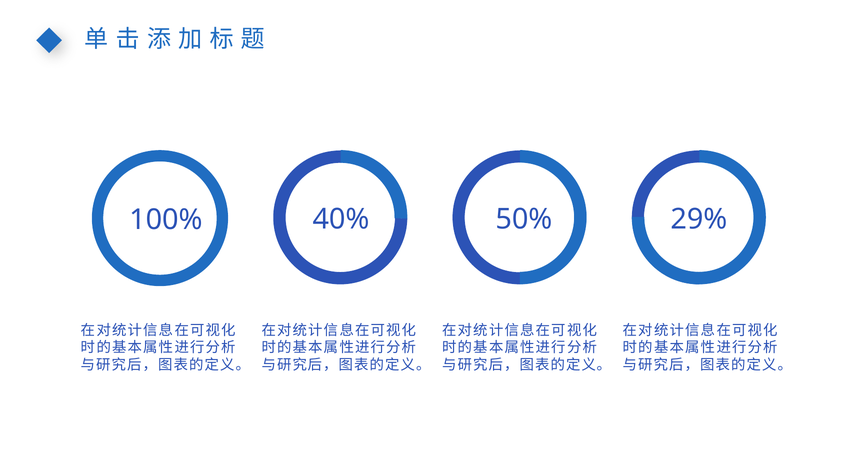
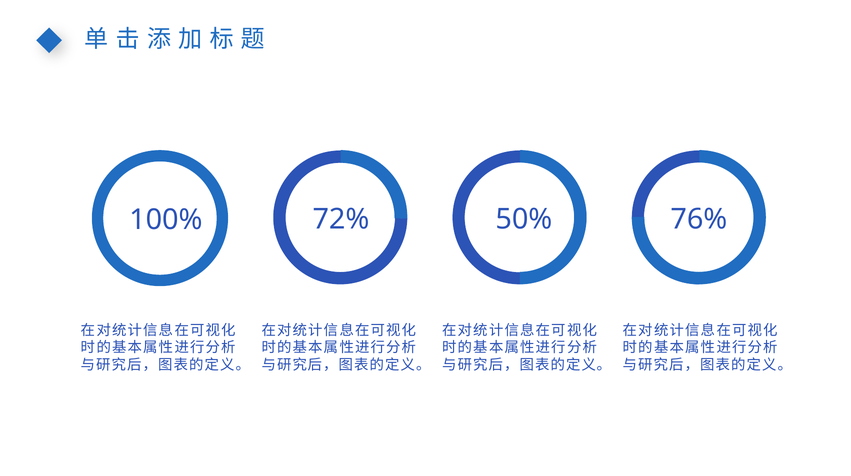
40%: 40% -> 72%
29%: 29% -> 76%
